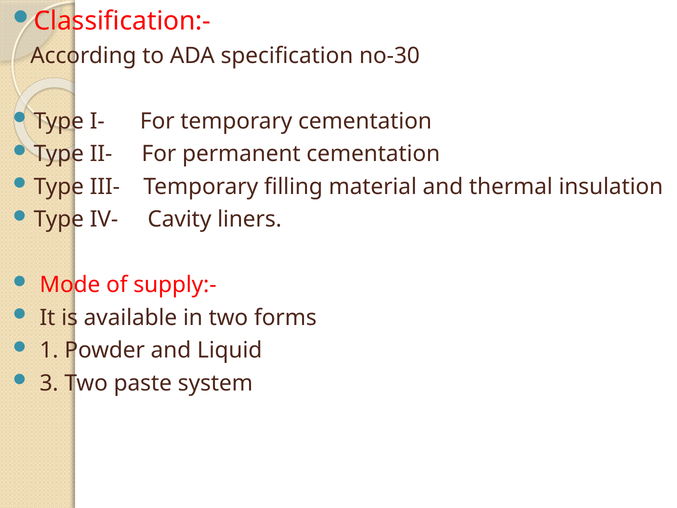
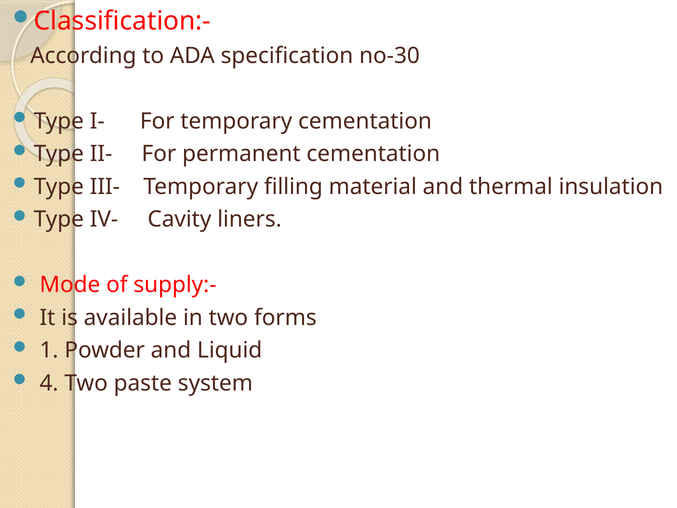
3: 3 -> 4
